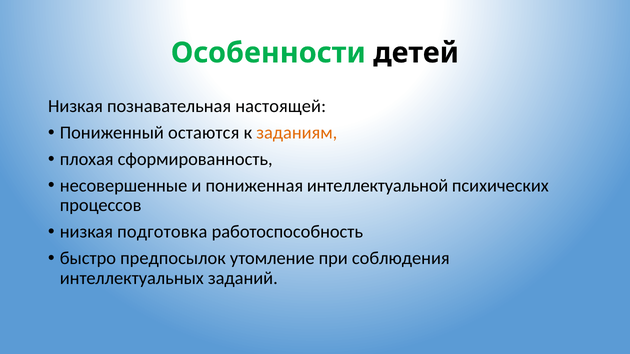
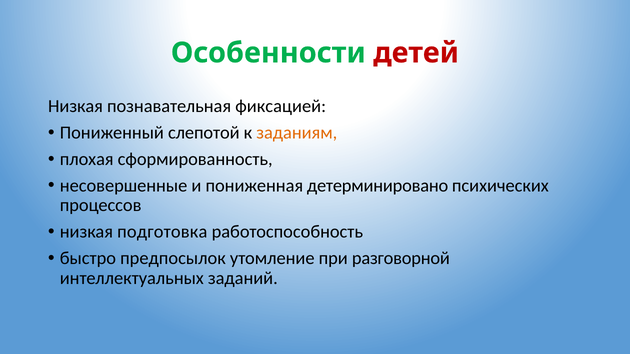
детей colour: black -> red
настоящей: настоящей -> фиксацией
остаются: остаются -> слепотой
интеллектуальной: интеллектуальной -> детерминировано
соблюдения: соблюдения -> разговорной
